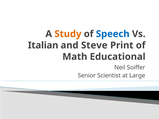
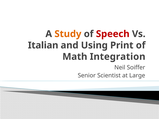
Speech colour: blue -> red
Steve: Steve -> Using
Educational: Educational -> Integration
